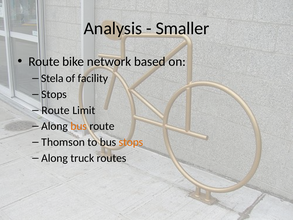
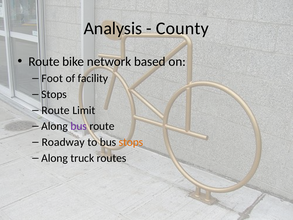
Smaller: Smaller -> County
Stela: Stela -> Foot
bus at (79, 126) colour: orange -> purple
Thomson: Thomson -> Roadway
